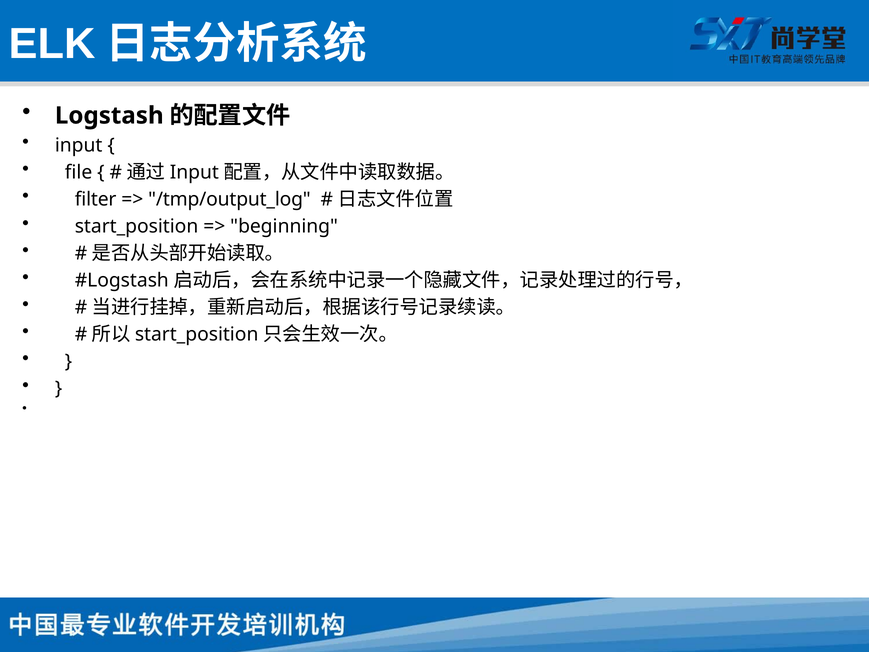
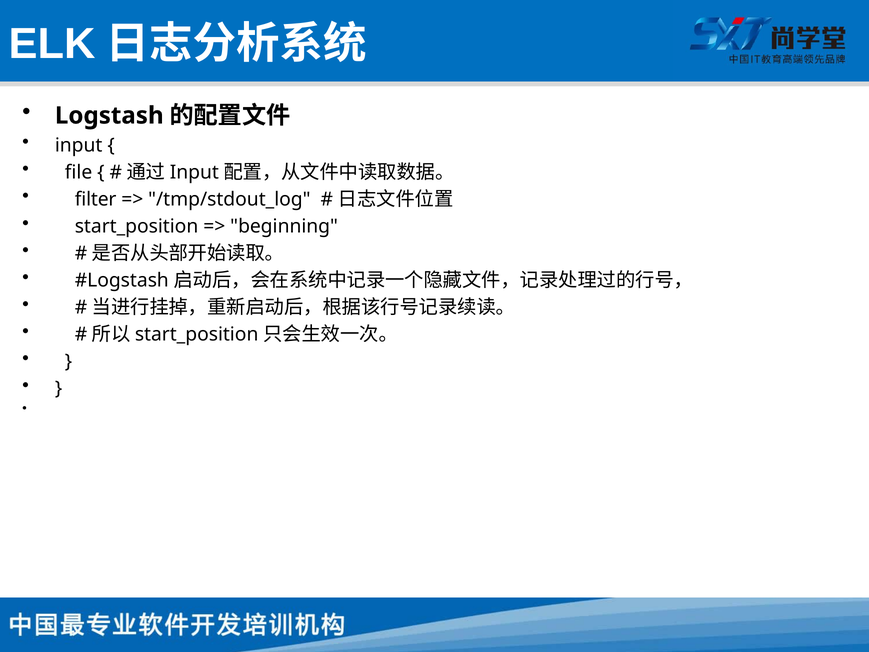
/tmp/output_log: /tmp/output_log -> /tmp/stdout_log
